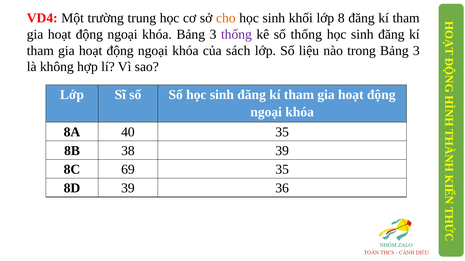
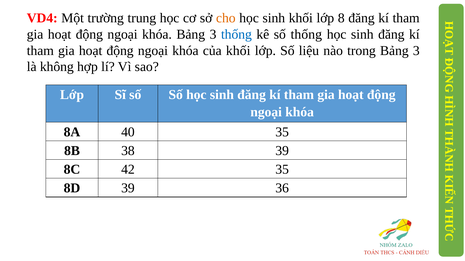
thống at (236, 34) colour: purple -> blue
của sách: sách -> khối
69: 69 -> 42
